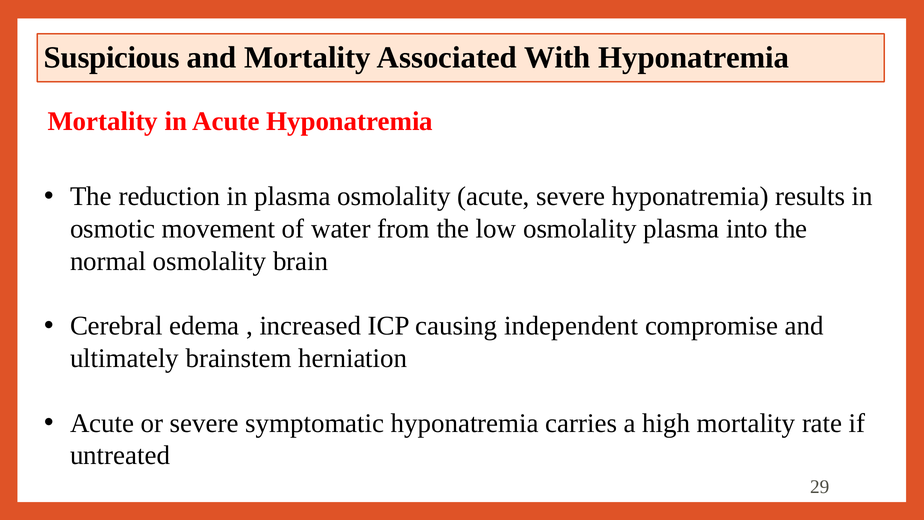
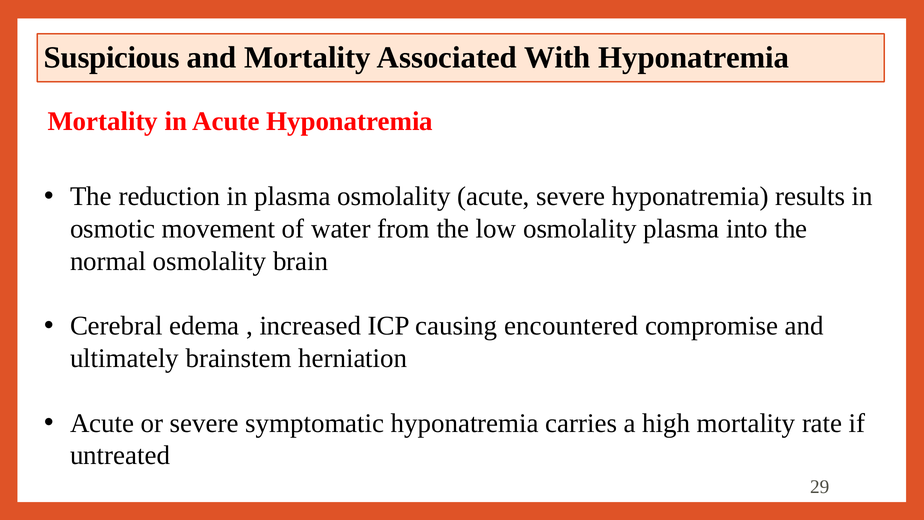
independent: independent -> encountered
